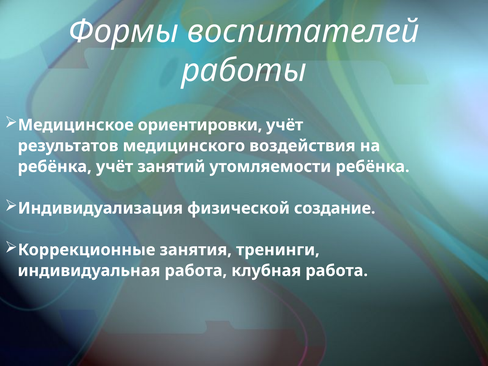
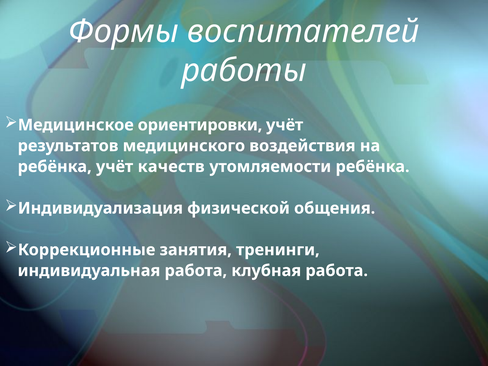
занятий: занятий -> качеств
создание: создание -> общения
